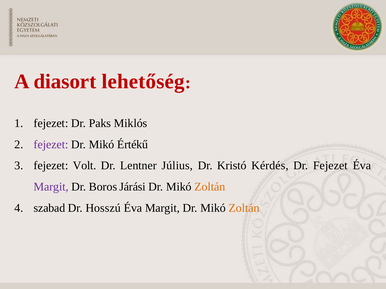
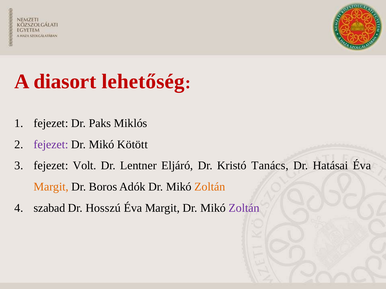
Értékű: Értékű -> Kötött
Július: Július -> Eljáró
Kérdés: Kérdés -> Tanács
Dr Fejezet: Fejezet -> Hatásai
Margit at (51, 187) colour: purple -> orange
Járási: Járási -> Adók
Zoltán at (244, 208) colour: orange -> purple
